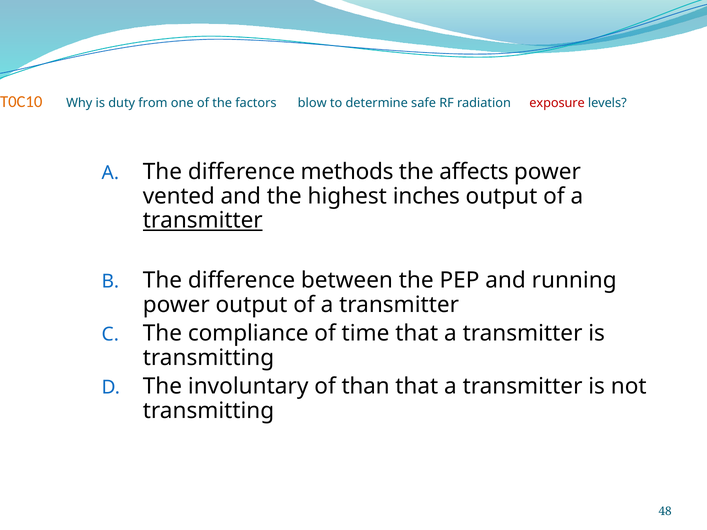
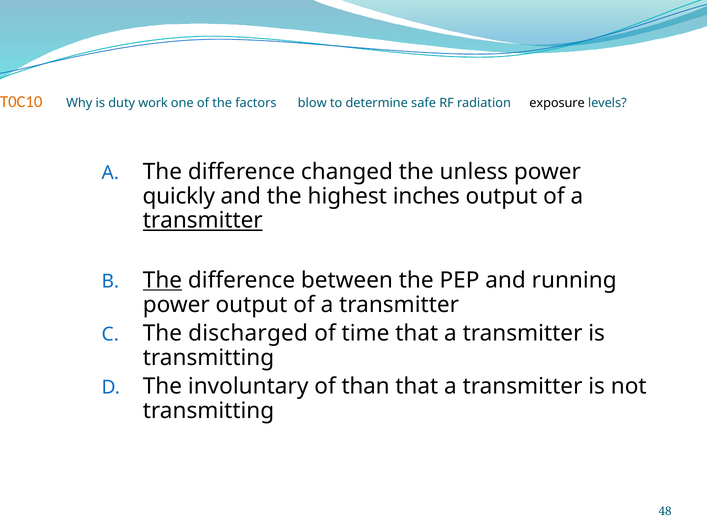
from: from -> work
exposure colour: red -> black
methods: methods -> changed
affects: affects -> unless
vented: vented -> quickly
The at (162, 280) underline: none -> present
compliance: compliance -> discharged
